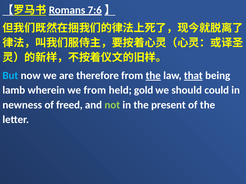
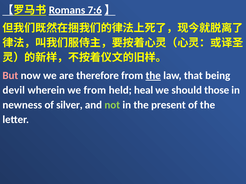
But colour: light blue -> pink
that underline: present -> none
lamb: lamb -> devil
gold: gold -> heal
could: could -> those
freed: freed -> silver
